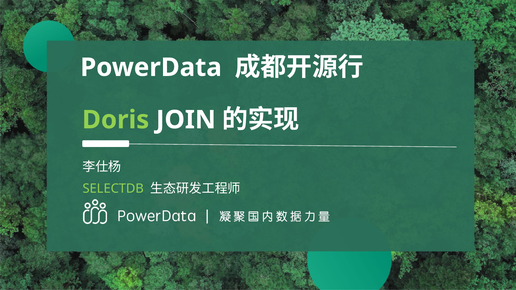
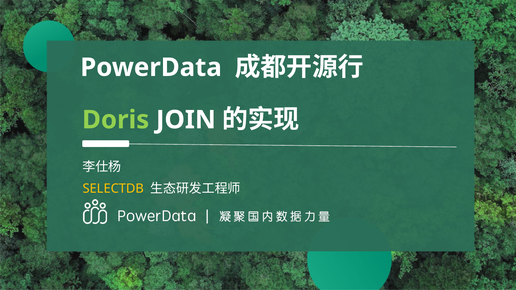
SELECTDB colour: light green -> yellow
